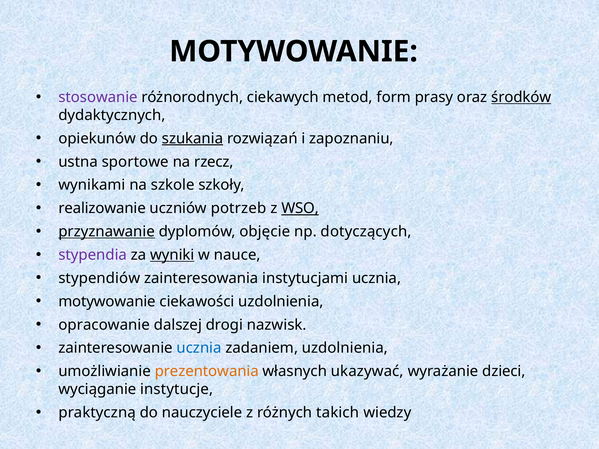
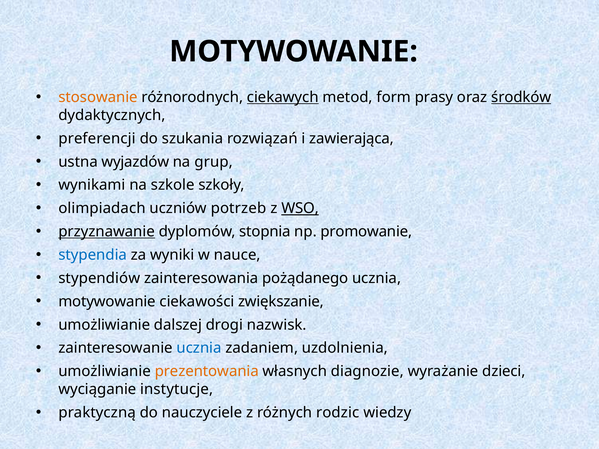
stosowanie colour: purple -> orange
ciekawych underline: none -> present
opiekunów: opiekunów -> preferencji
szukania underline: present -> none
zapoznaniu: zapoznaniu -> zawierająca
sportowe: sportowe -> wyjazdów
rzecz: rzecz -> grup
realizowanie: realizowanie -> olimpiadach
objęcie: objęcie -> stopnia
dotyczących: dotyczących -> promowanie
stypendia colour: purple -> blue
wyniki underline: present -> none
instytucjami: instytucjami -> pożądanego
ciekawości uzdolnienia: uzdolnienia -> zwiększanie
opracowanie at (104, 325): opracowanie -> umożliwianie
ukazywać: ukazywać -> diagnozie
takich: takich -> rodzic
